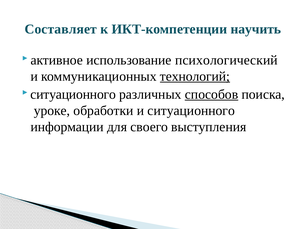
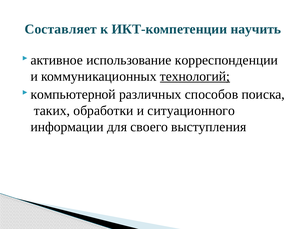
психологический: психологический -> корреспонденции
ситуационного at (73, 95): ситуационного -> компьютерной
способов underline: present -> none
уроке: уроке -> таких
